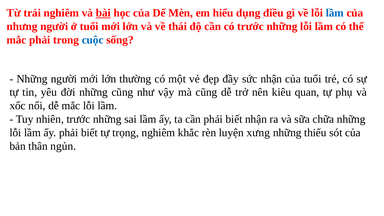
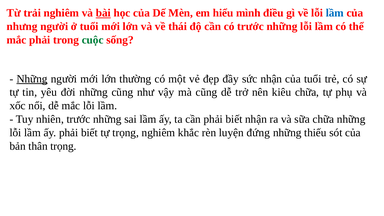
dụng: dụng -> mình
cuộc colour: blue -> green
Những at (32, 79) underline: none -> present
kiêu quan: quan -> chữa
xưng: xưng -> đứng
thân ngủn: ngủn -> trọng
